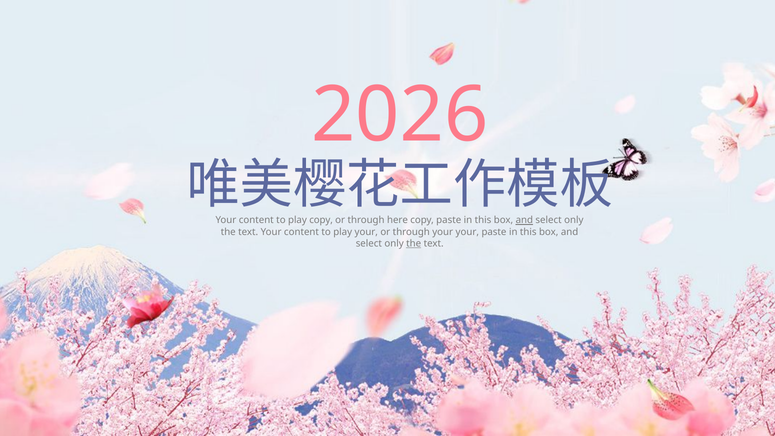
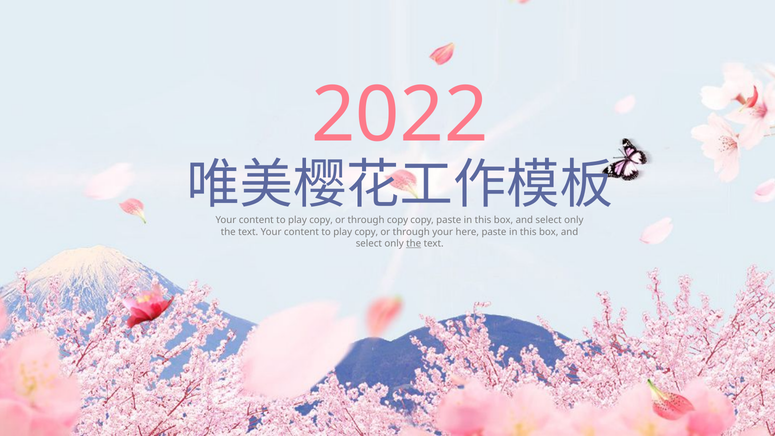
2026: 2026 -> 2022
through here: here -> copy
and at (524, 220) underline: present -> none
your at (366, 232): your -> copy
your your: your -> here
